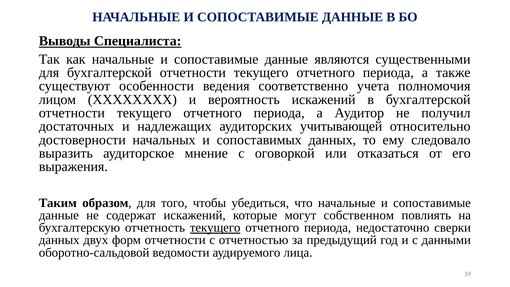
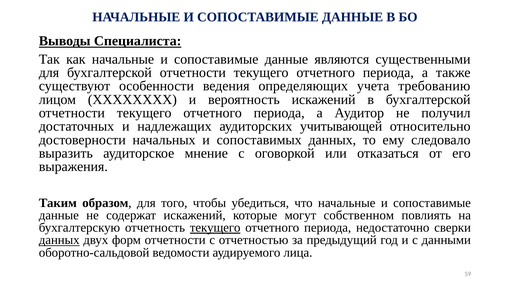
соответственно: соответственно -> определяющих
полномочия: полномочия -> требованию
данных at (59, 240) underline: none -> present
